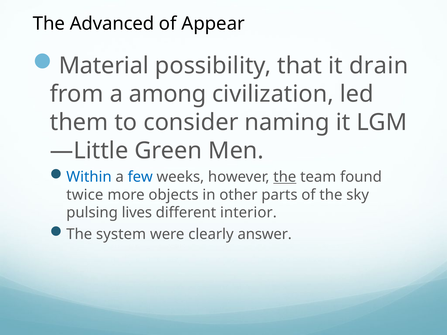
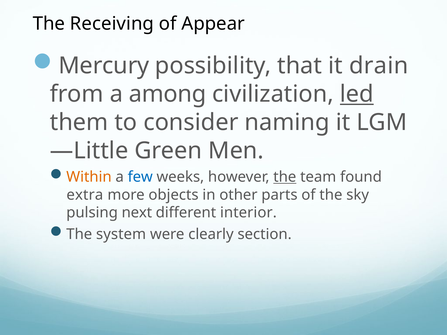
Advanced: Advanced -> Receiving
Material: Material -> Mercury
led underline: none -> present
Within colour: blue -> orange
twice: twice -> extra
lives: lives -> next
answer: answer -> section
